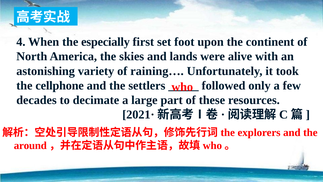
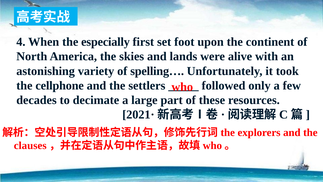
raining…: raining… -> spelling…
around: around -> clauses
